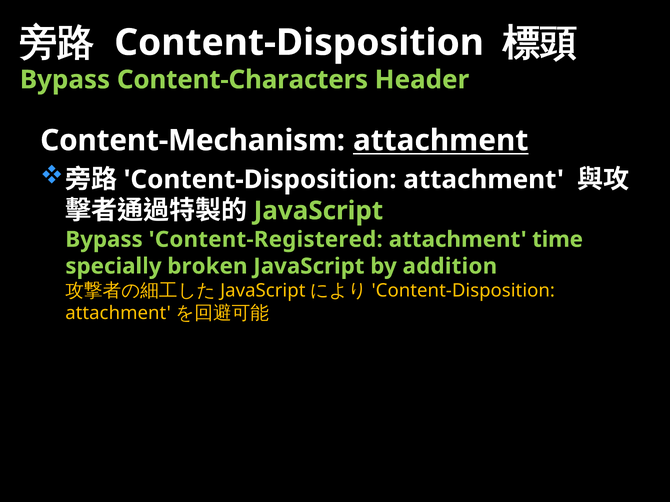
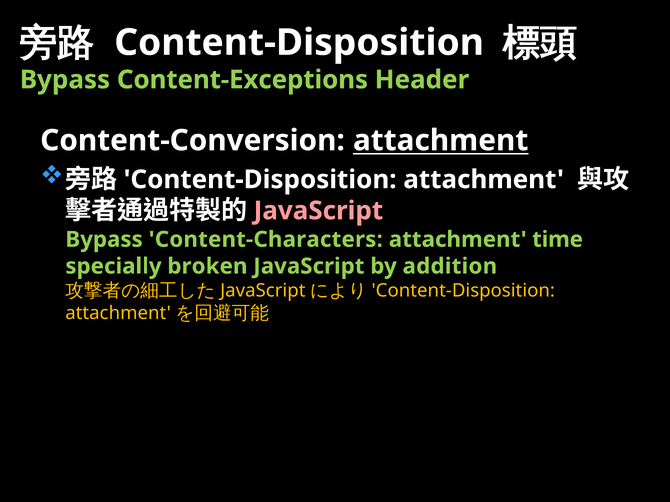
Content-Characters: Content-Characters -> Content-Exceptions
Content-Mechanism: Content-Mechanism -> Content-Conversion
JavaScript at (318, 211) colour: light green -> pink
Content-Registered: Content-Registered -> Content-Characters
